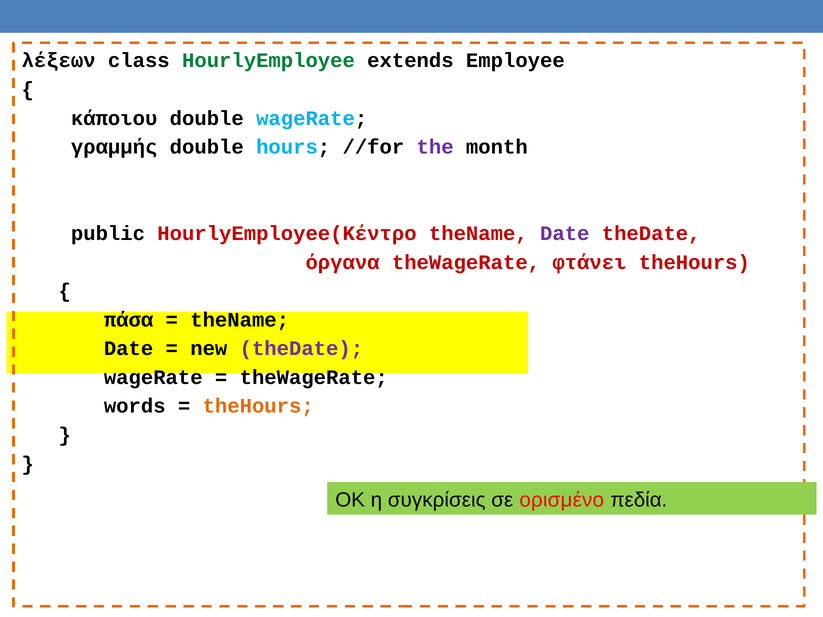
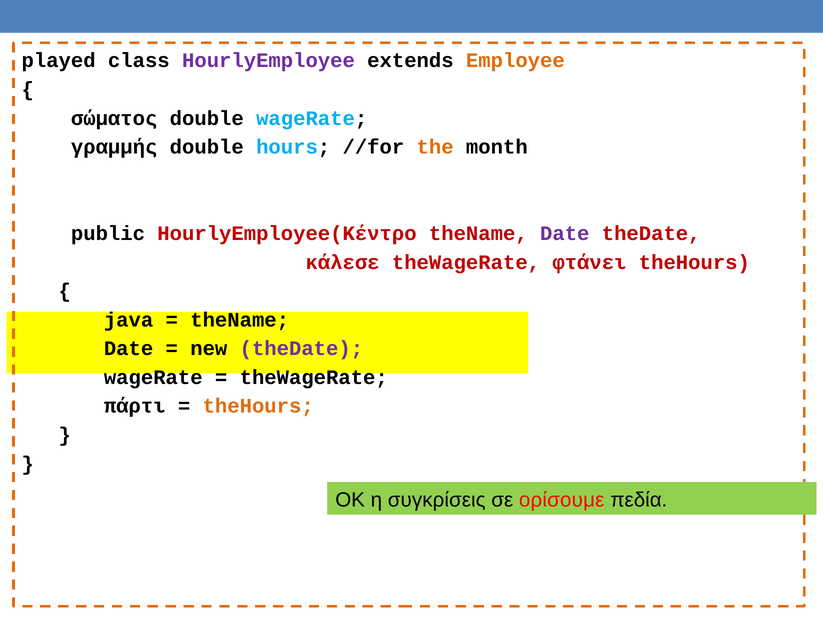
λέξεων: λέξεων -> played
HourlyEmployee colour: green -> purple
Employee colour: black -> orange
κάποιου: κάποιου -> σώματος
the colour: purple -> orange
όργανα: όργανα -> κάλεσε
πάσα: πάσα -> java
words: words -> πάρτι
ορισμένο: ορισμένο -> ορίσουμε
